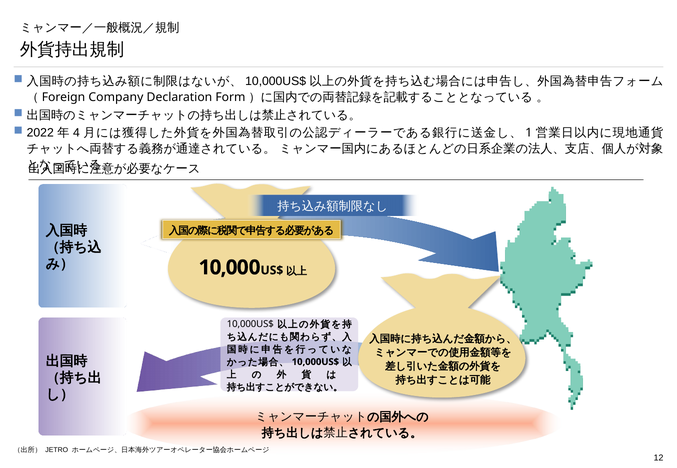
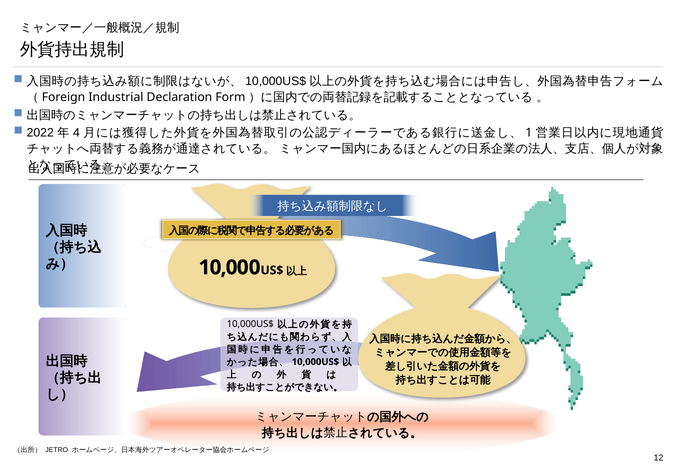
Company: Company -> Industrial
